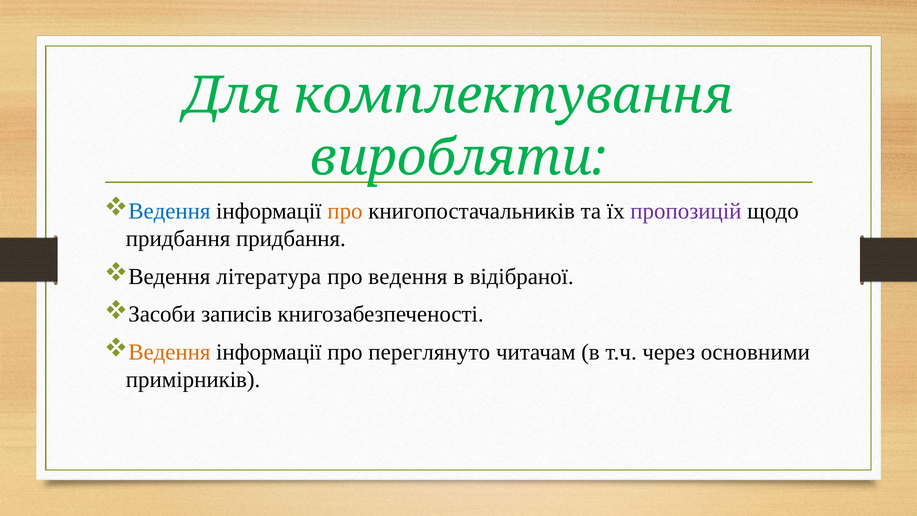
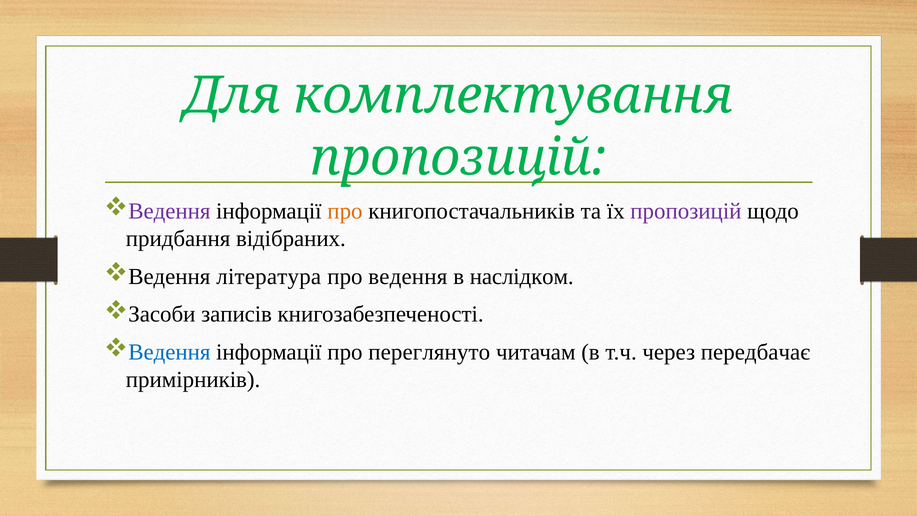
виробляти at (459, 157): виробляти -> пропозицій
Ведення at (169, 211) colour: blue -> purple
придбання придбання: придбання -> відібраних
відібраної: відібраної -> наслідком
Ведення at (169, 352) colour: orange -> blue
основними: основними -> передбачає
